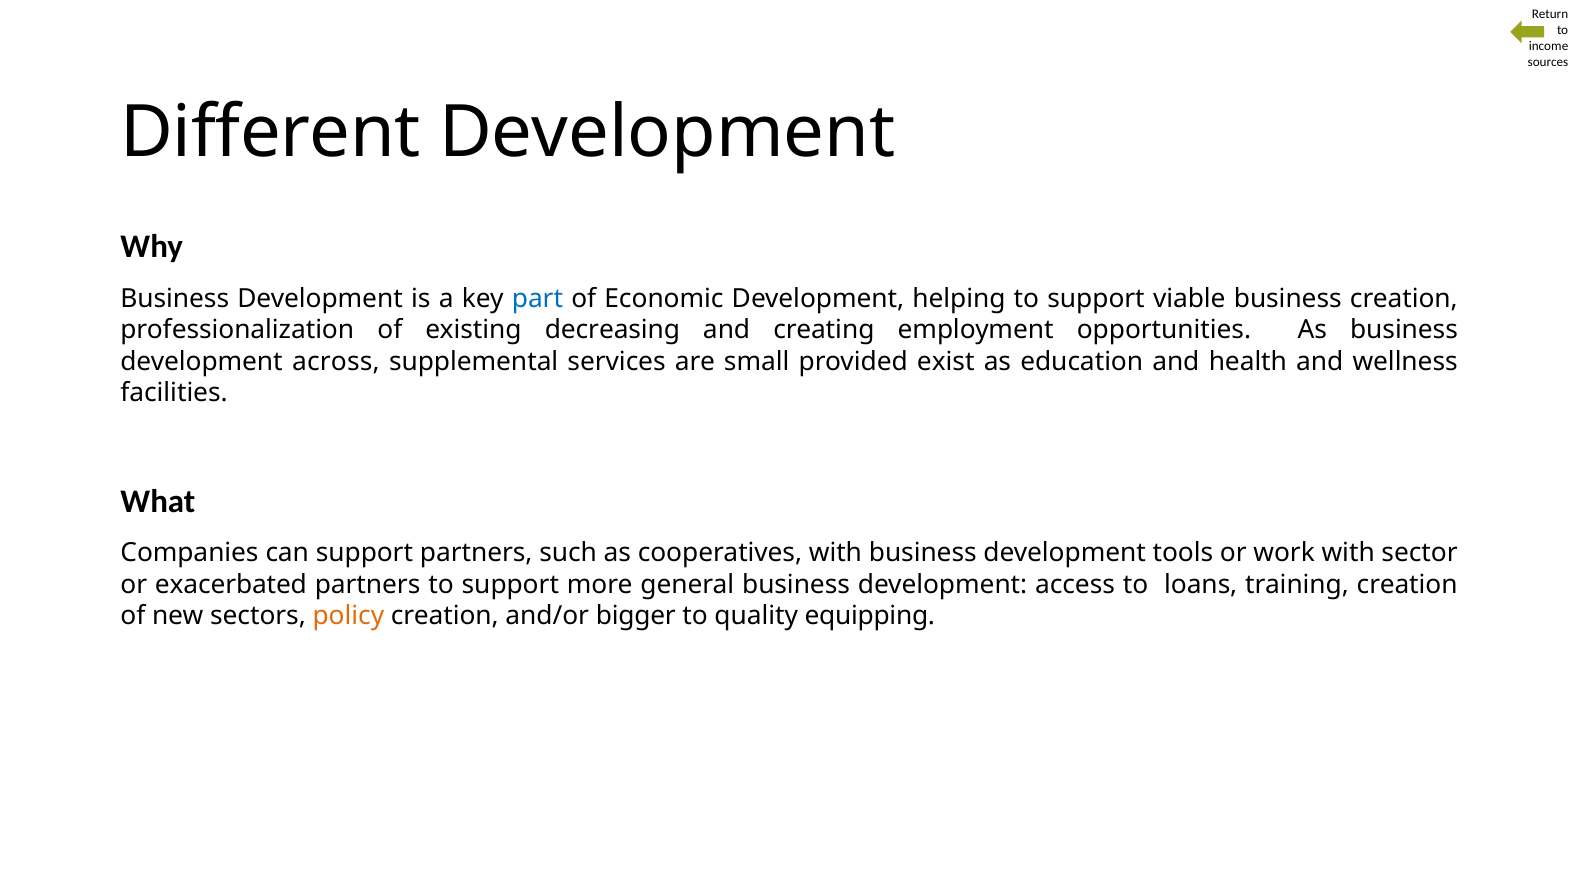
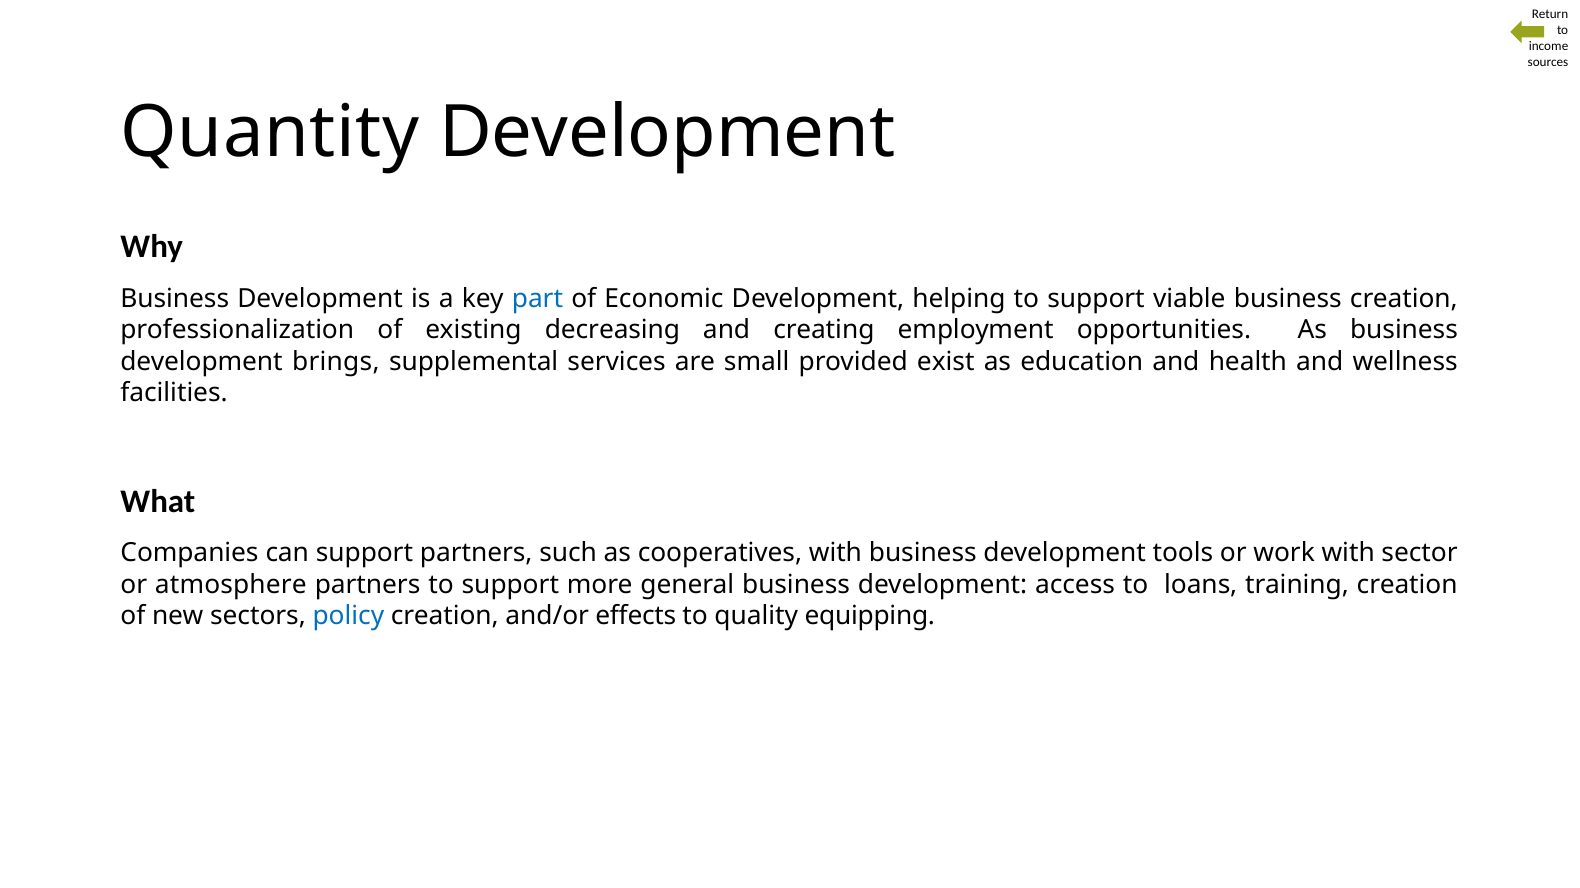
Different: Different -> Quantity
across: across -> brings
exacerbated: exacerbated -> atmosphere
policy colour: orange -> blue
bigger: bigger -> effects
